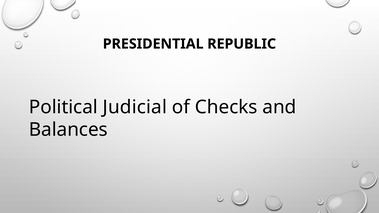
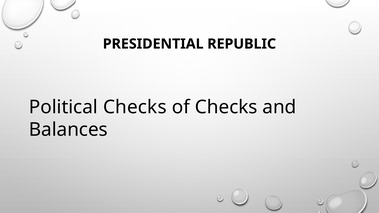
Political Judicial: Judicial -> Checks
